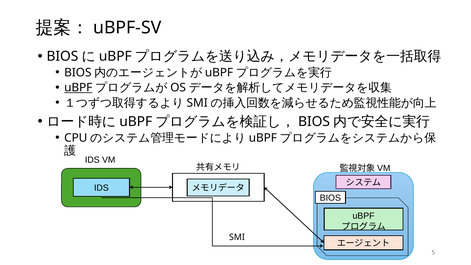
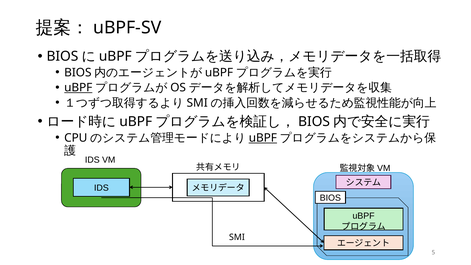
uBPF at (263, 138) underline: none -> present
